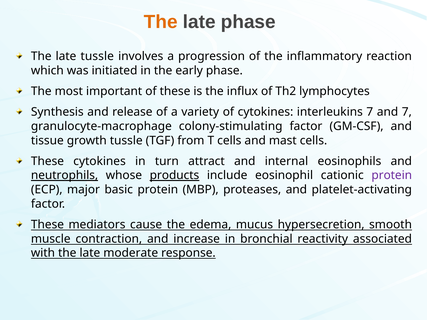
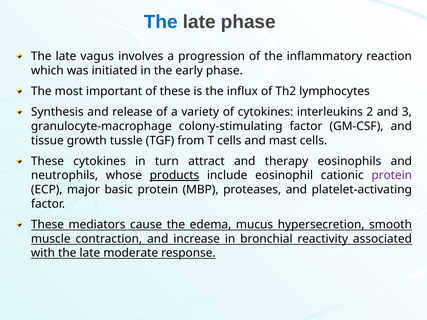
The at (161, 22) colour: orange -> blue
late tussle: tussle -> vagus
interleukins 7: 7 -> 2
and 7: 7 -> 3
internal: internal -> therapy
neutrophils underline: present -> none
